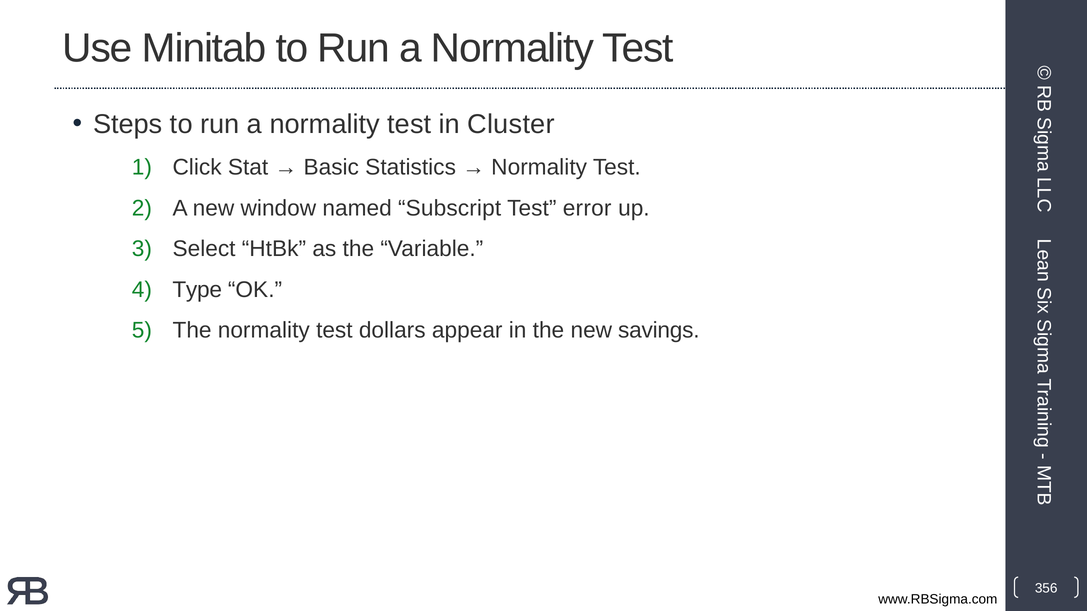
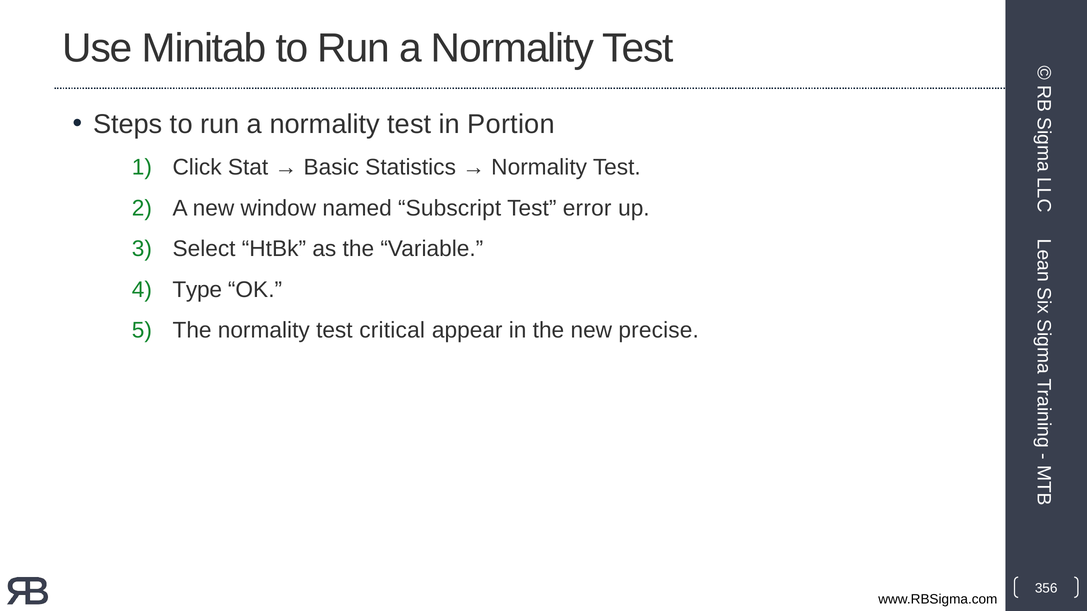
Cluster: Cluster -> Portion
dollars: dollars -> critical
savings: savings -> precise
